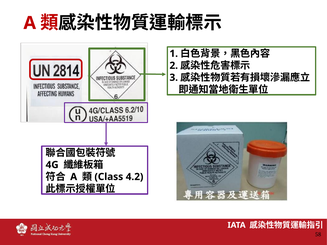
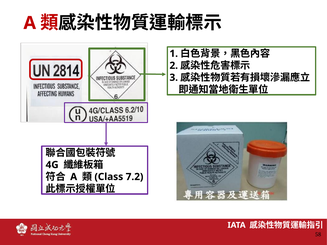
4.2: 4.2 -> 7.2
